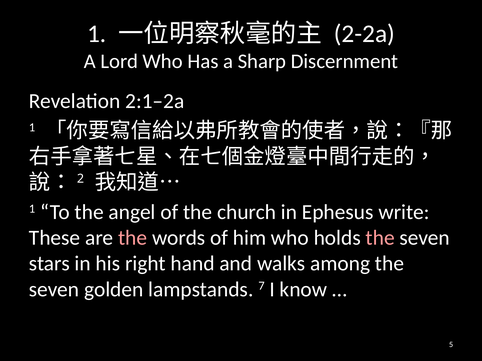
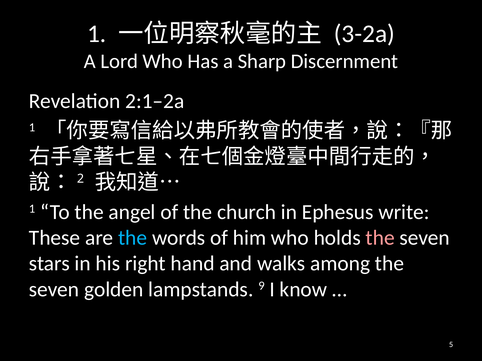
2-2a: 2-2a -> 3-2a
the at (133, 238) colour: pink -> light blue
7: 7 -> 9
